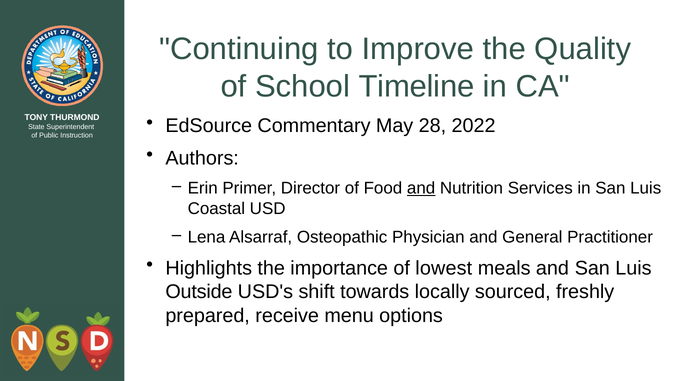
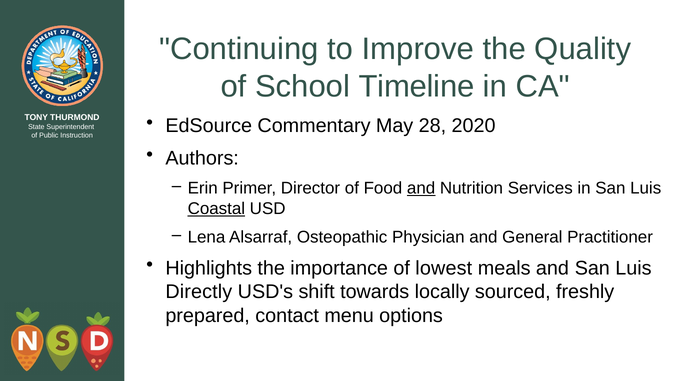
2022: 2022 -> 2020
Coastal underline: none -> present
Outside: Outside -> Directly
receive: receive -> contact
